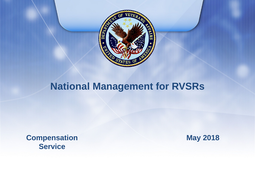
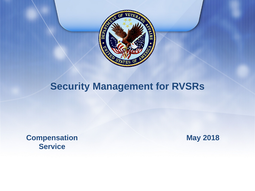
National: National -> Security
